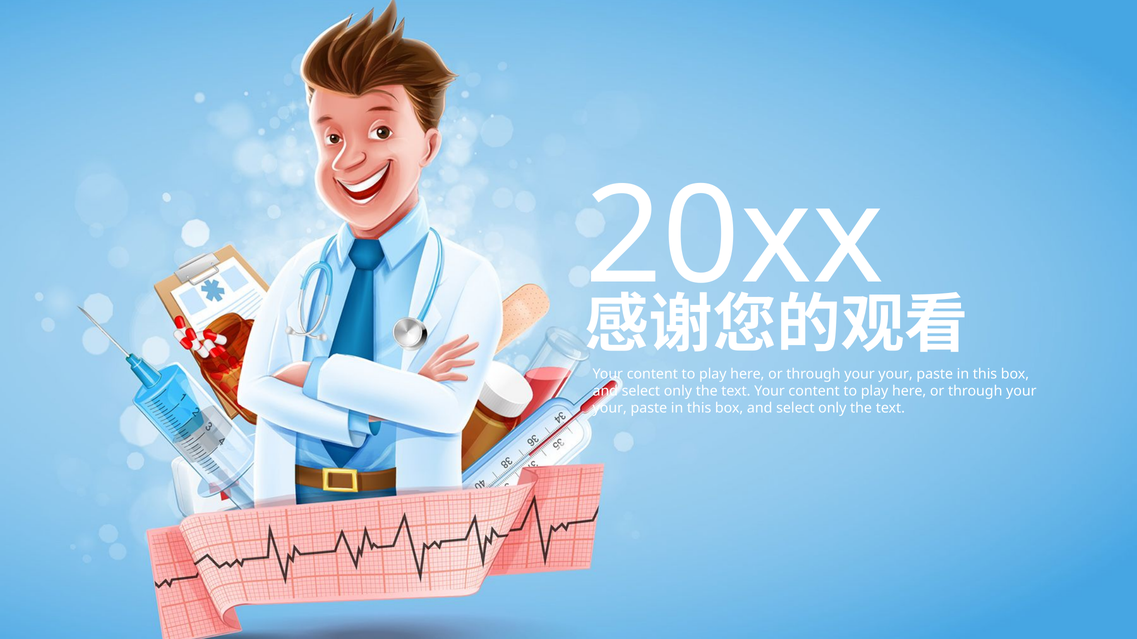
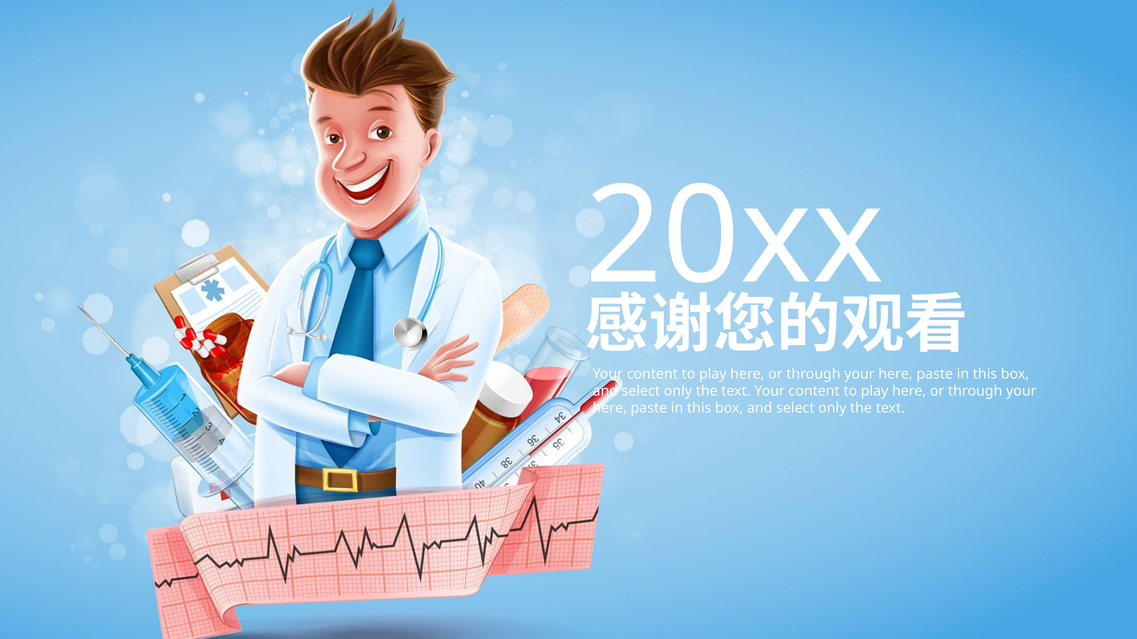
your at (896, 374): your -> here
your at (610, 409): your -> here
